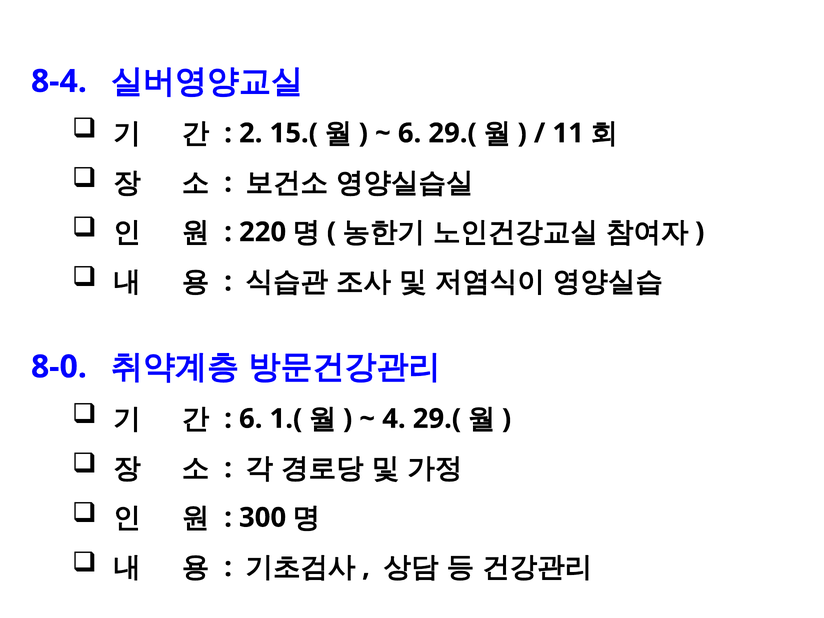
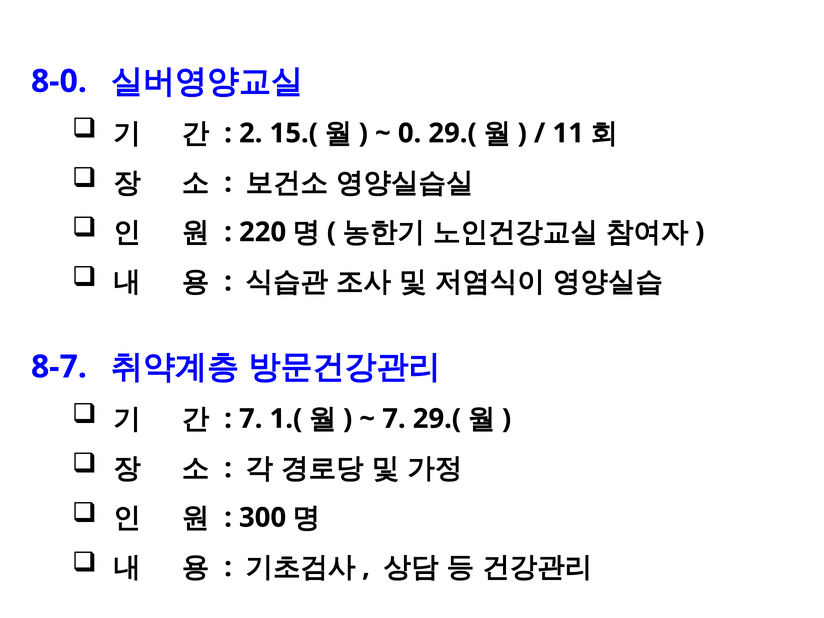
8-4: 8-4 -> 8-0
6 at (410, 133): 6 -> 0
8-0: 8-0 -> 8-7
6 at (251, 419): 6 -> 7
4 at (394, 419): 4 -> 7
